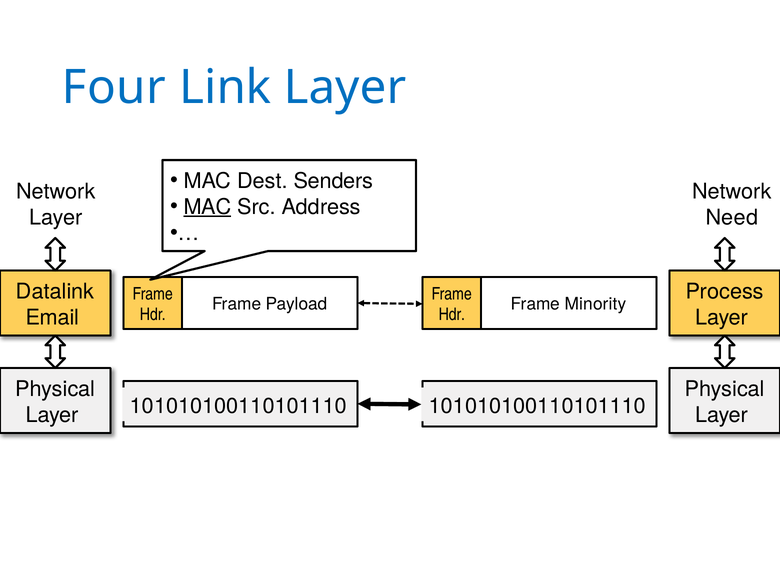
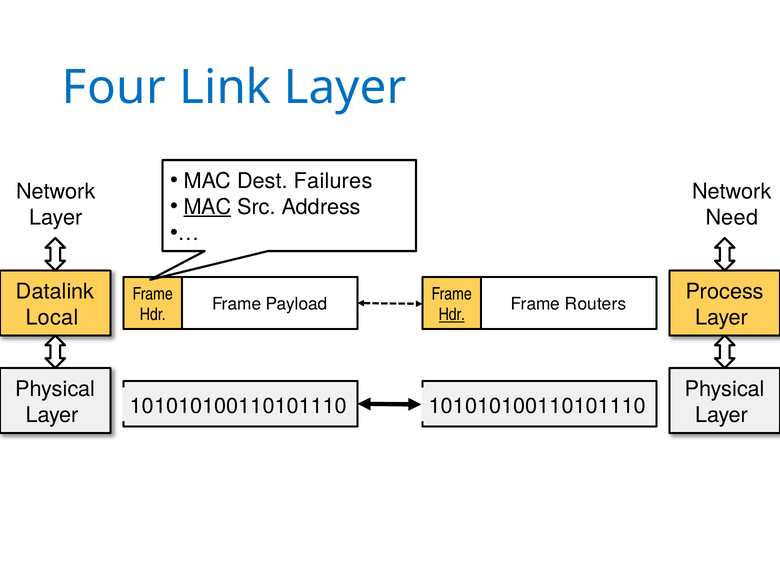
Senders: Senders -> Failures
Minority: Minority -> Routers
Hdr at (452, 315) underline: none -> present
Email: Email -> Local
